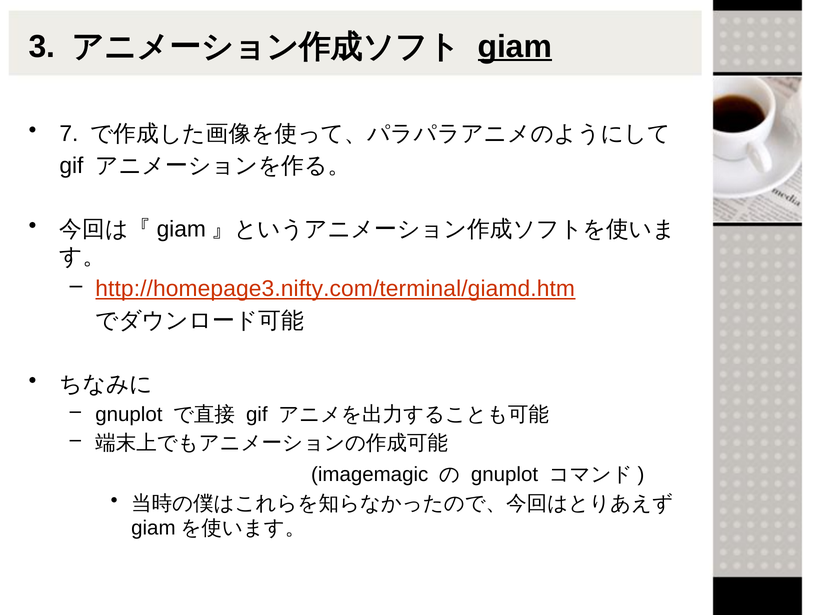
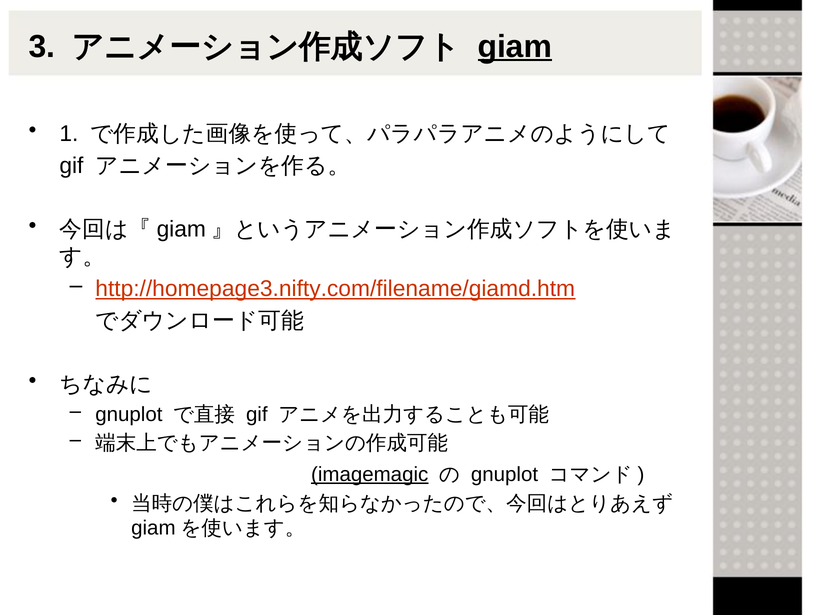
7: 7 -> 1
http://homepage3.nifty.com/terminal/giamd.htm: http://homepage3.nifty.com/terminal/giamd.htm -> http://homepage3.nifty.com/filename/giamd.htm
imagemagic underline: none -> present
